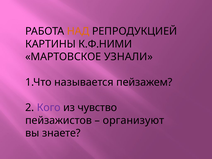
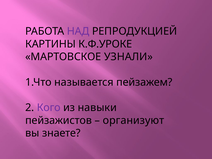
НАД colour: orange -> purple
К.Ф.НИМИ: К.Ф.НИМИ -> К.Ф.УРОКЕ
чувство: чувство -> навыки
